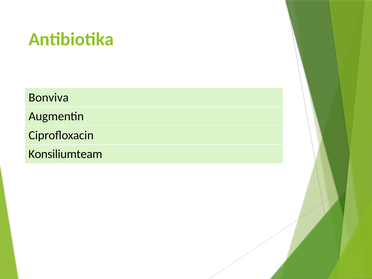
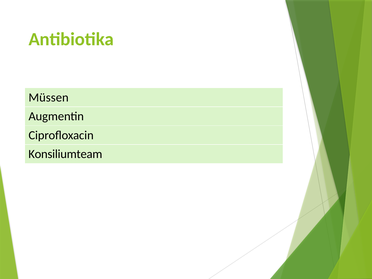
Bonviva: Bonviva -> Müssen
